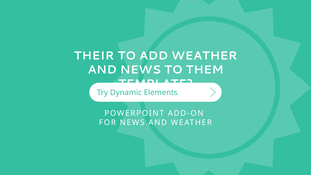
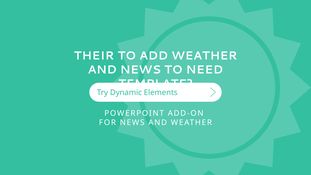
THEM: THEM -> NEED
